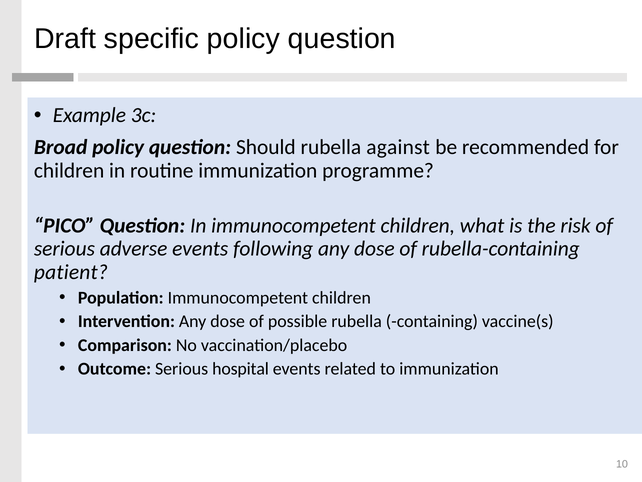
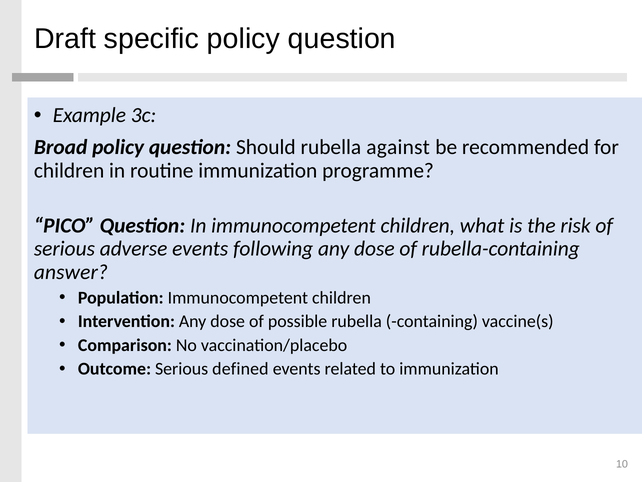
patient: patient -> answer
hospital: hospital -> defined
